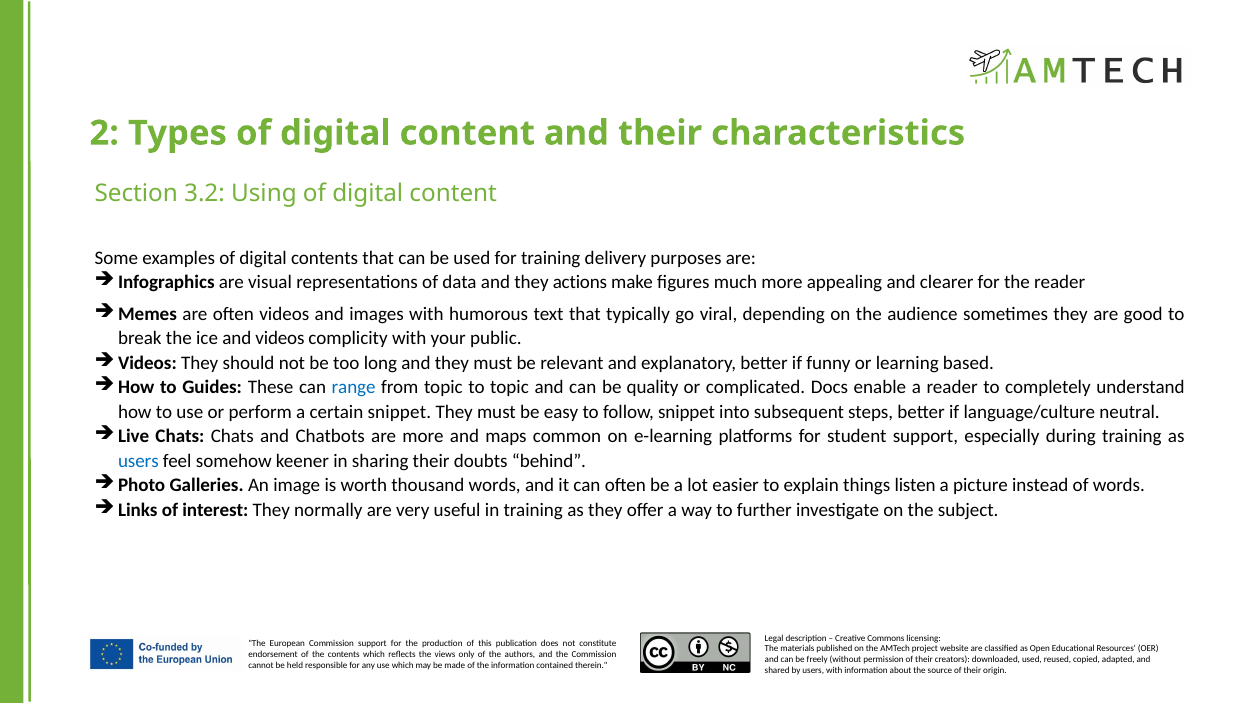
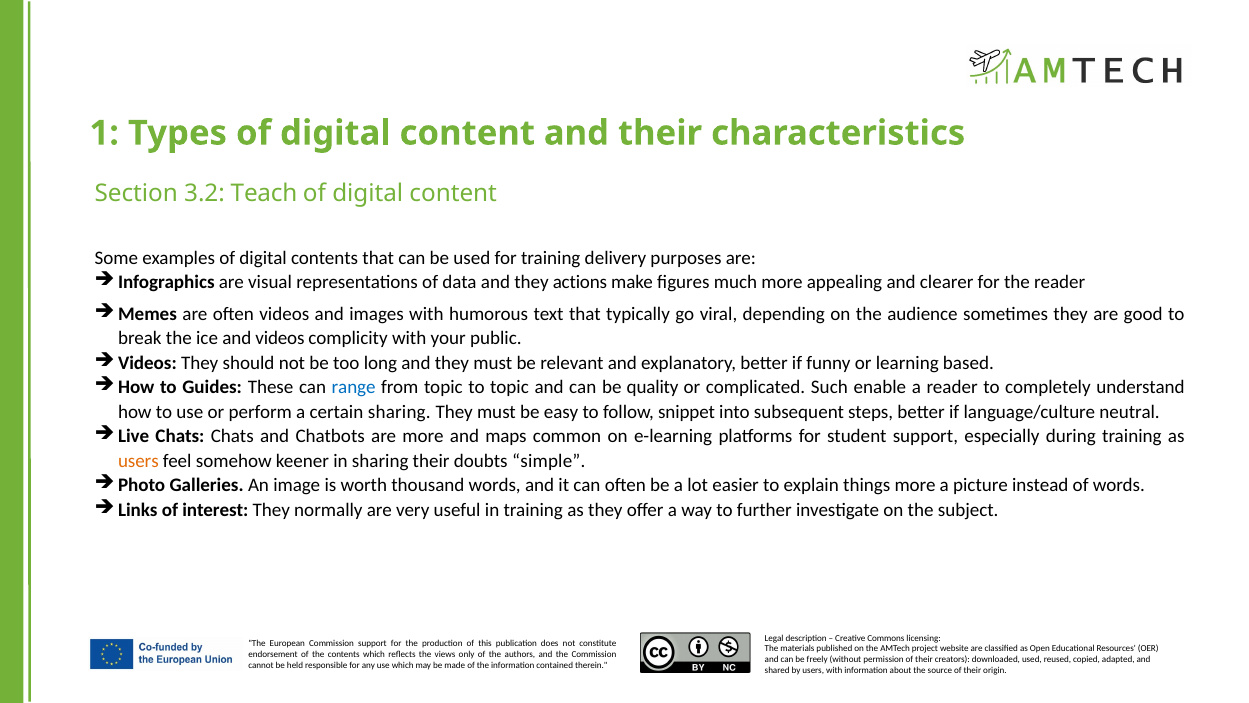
2: 2 -> 1
Using: Using -> Teach
Docs: Docs -> Such
certain snippet: snippet -> sharing
users at (138, 461) colour: blue -> orange
behind: behind -> simple
things listen: listen -> more
